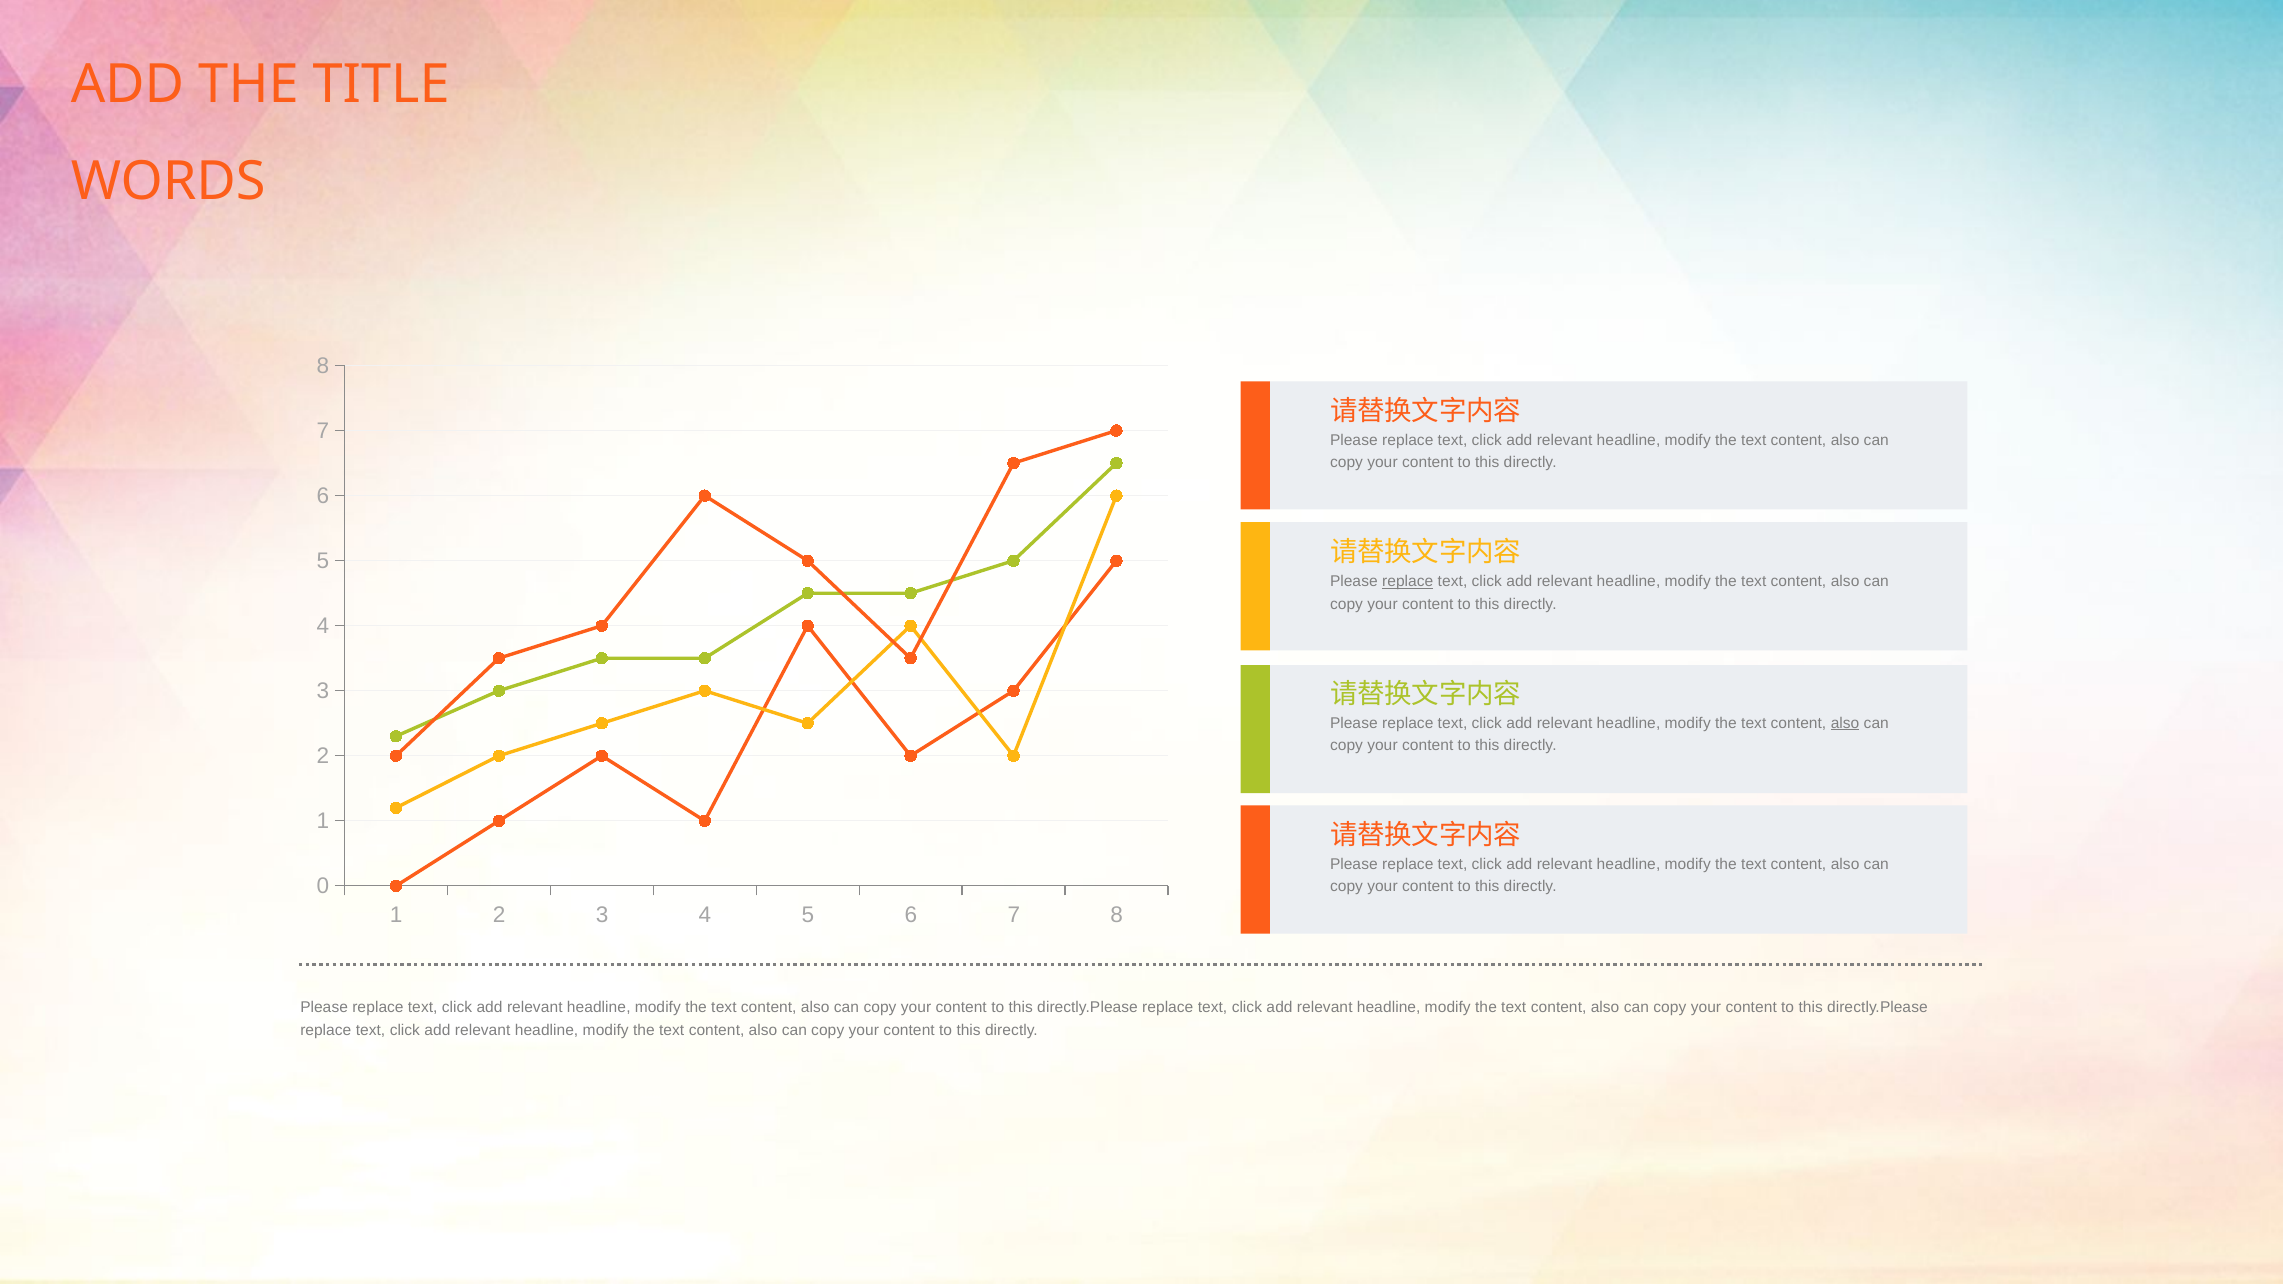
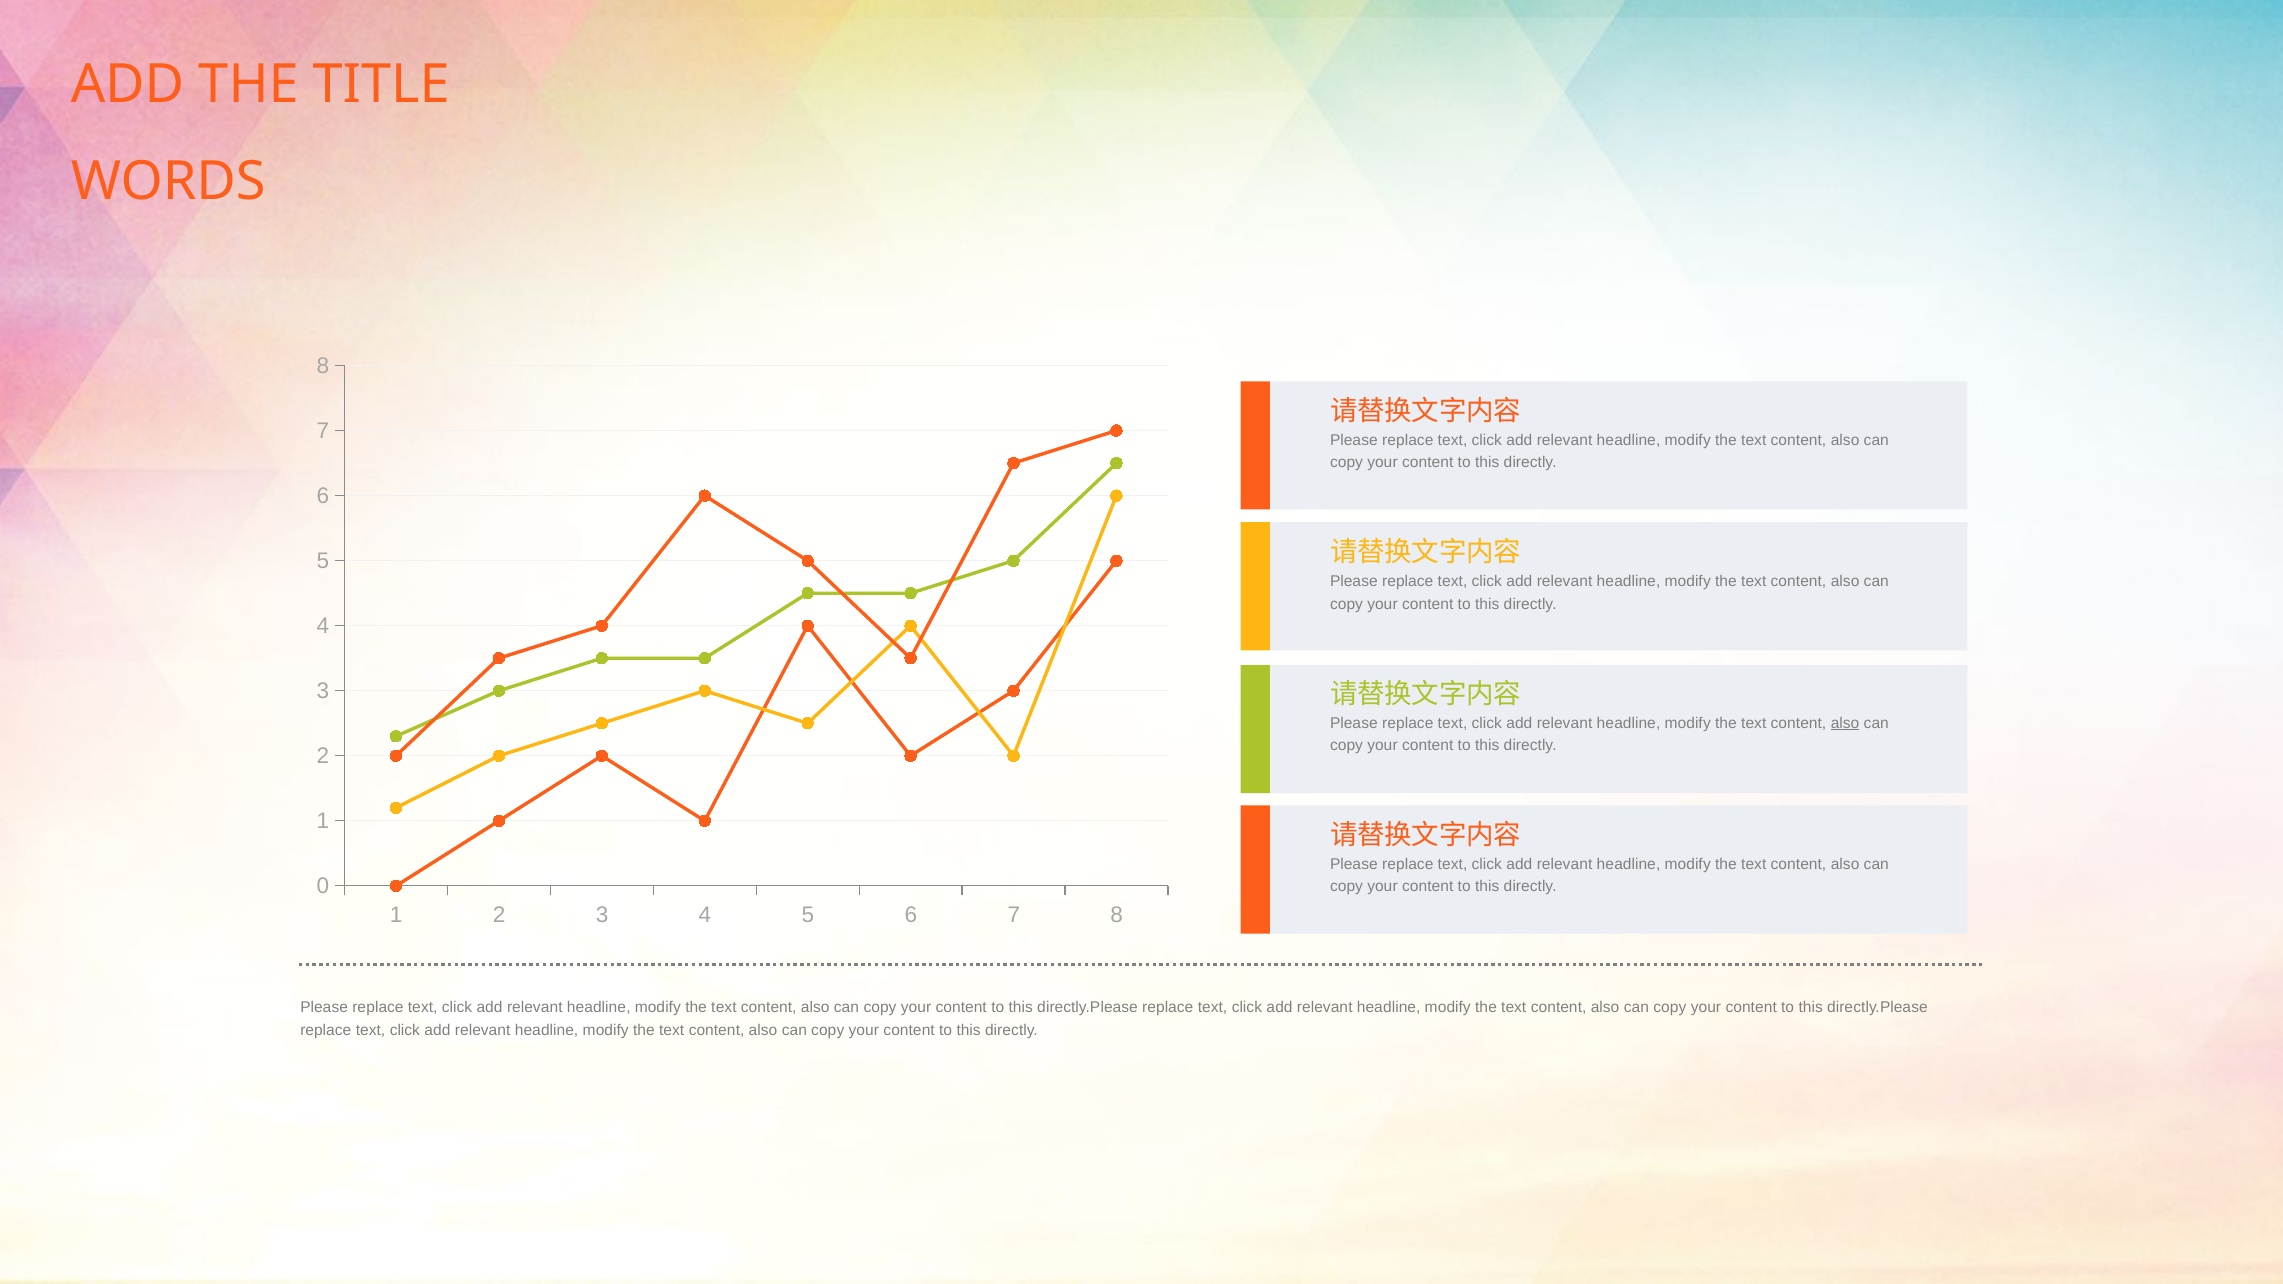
replace at (1408, 582) underline: present -> none
